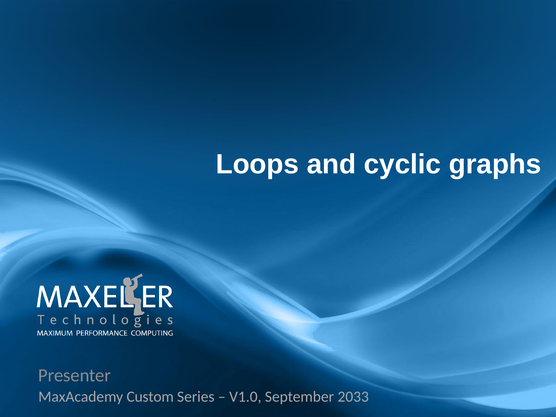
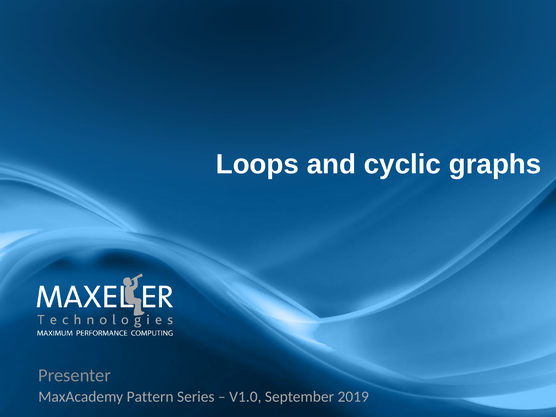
Custom: Custom -> Pattern
2033: 2033 -> 2019
